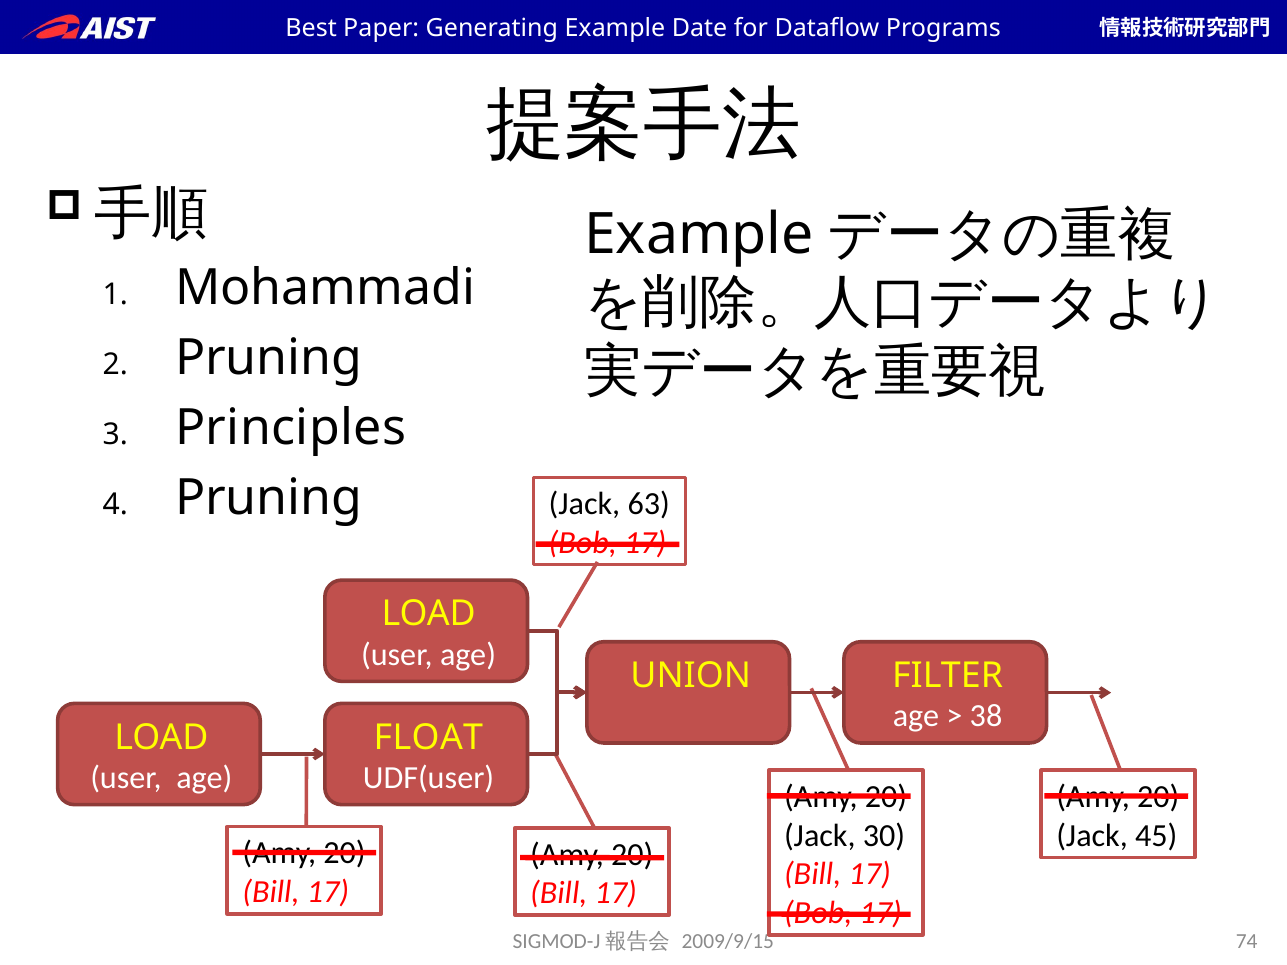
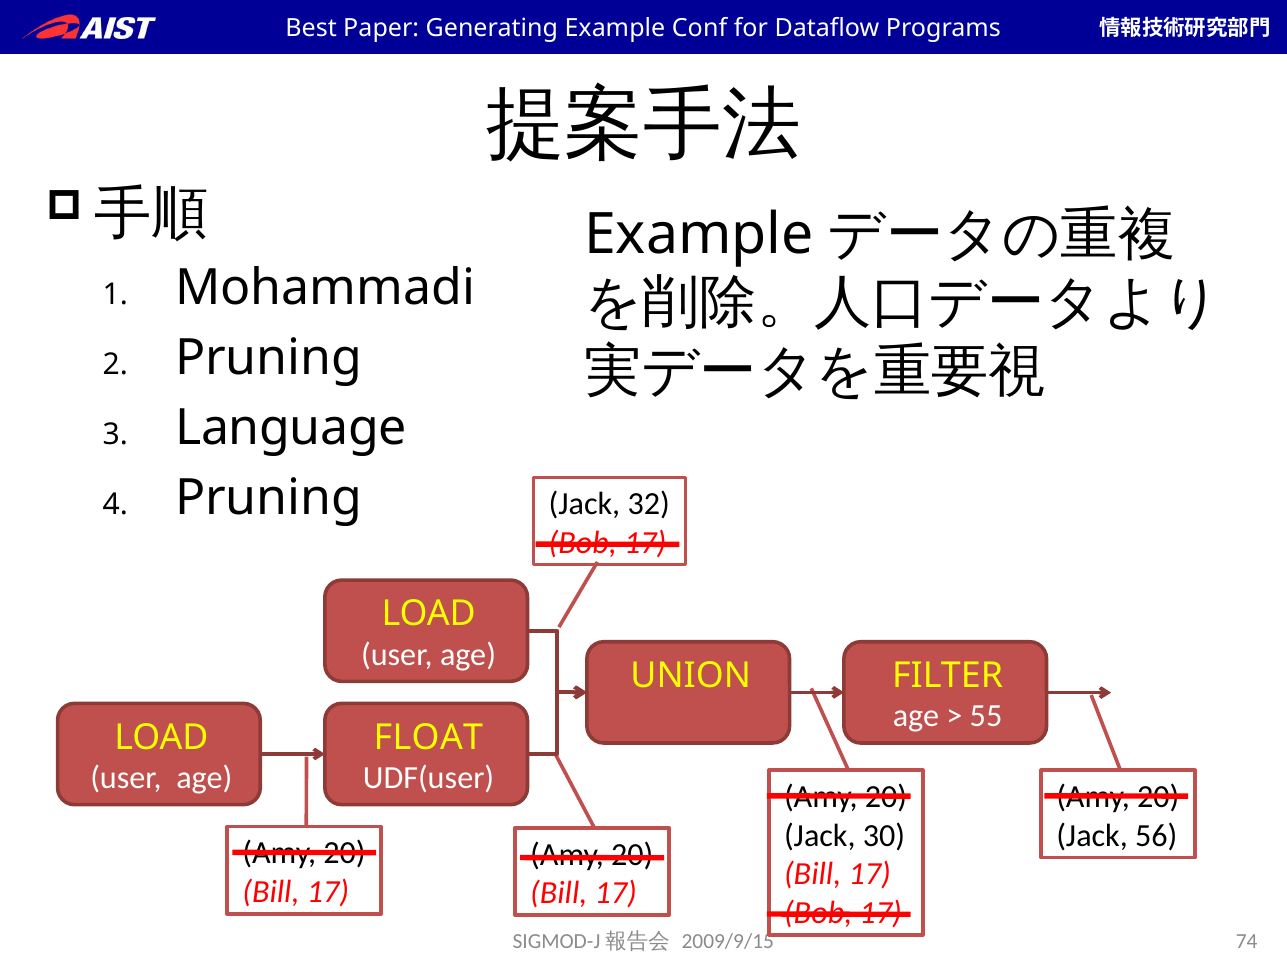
Date: Date -> Conf
Principles: Principles -> Language
63: 63 -> 32
38: 38 -> 55
45: 45 -> 56
